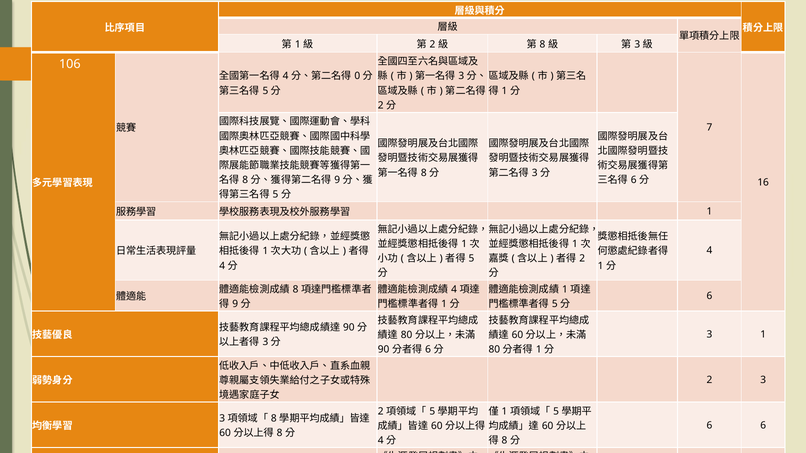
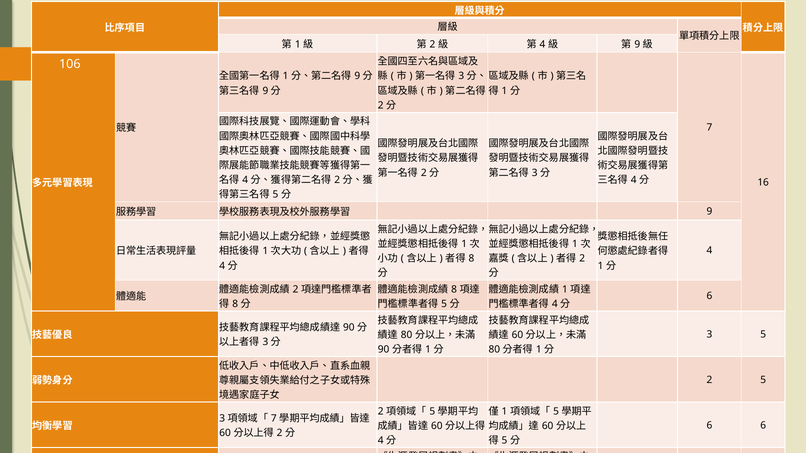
8 at (542, 44): 8 -> 4
3 at (637, 44): 3 -> 9
4 at (286, 76): 4 -> 1
0 at (357, 76): 0 -> 9
5 at (265, 91): 5 -> 9
8 at (424, 173): 8 -> 2
8 at (245, 180): 8 -> 4
9 at (337, 180): 9 -> 2
6 at (634, 180): 6 -> 4
1 at (709, 212): 1 -> 9
5 at (471, 259): 5 -> 8
8 at (296, 290): 8 -> 2
4 at (454, 290): 4 -> 8
9 at (235, 304): 9 -> 8
1 at (444, 304): 1 -> 5
5 at (555, 304): 5 -> 4
3 1: 1 -> 5
6 at (428, 350): 6 -> 1
2 3: 3 -> 5
8 at (274, 419): 8 -> 7
8 at (280, 433): 8 -> 2
8 at (504, 441): 8 -> 5
